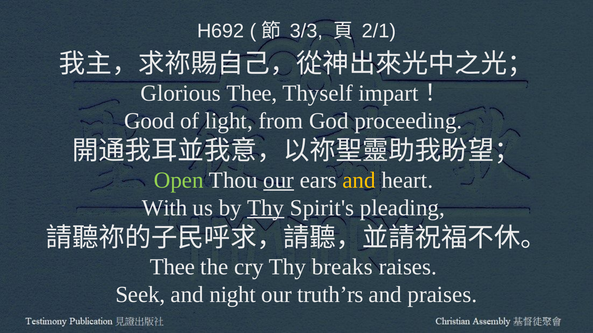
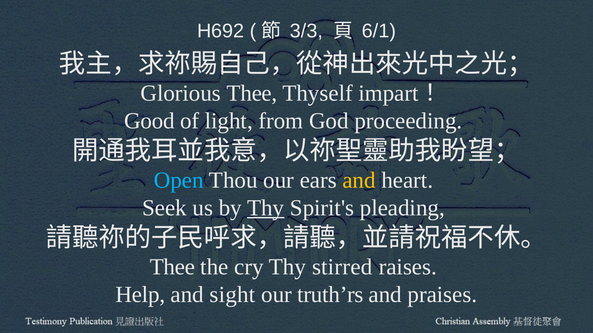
2/1: 2/1 -> 6/1
Open colour: light green -> light blue
our at (279, 181) underline: present -> none
With: With -> Seek
breaks: breaks -> stirred
Seek: Seek -> Help
night: night -> sight
